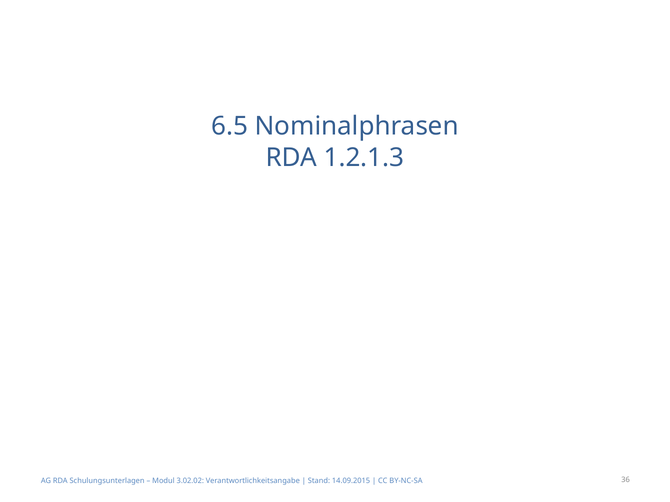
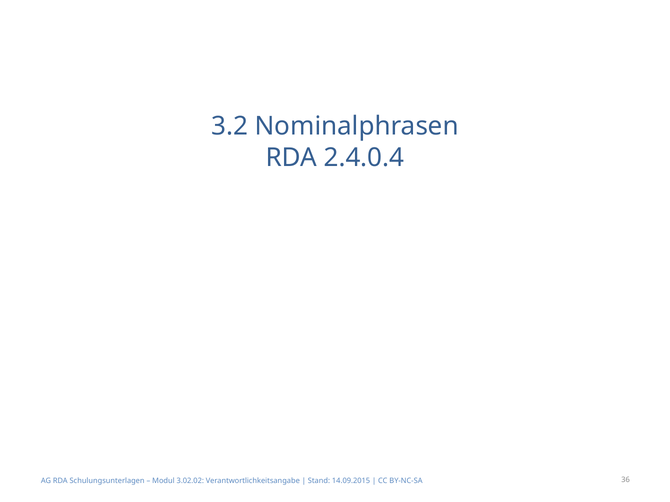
6.5: 6.5 -> 3.2
1.2.1.3: 1.2.1.3 -> 2.4.0.4
